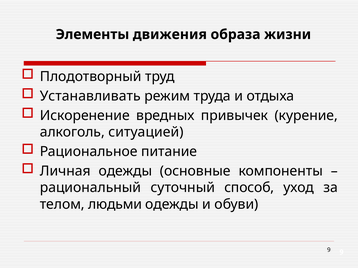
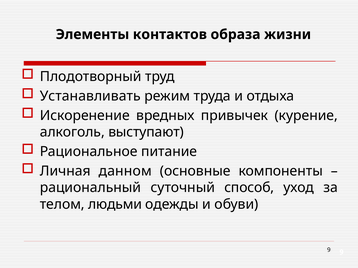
движения: движения -> контактов
ситуацией: ситуацией -> выступают
Личная одежды: одежды -> данном
